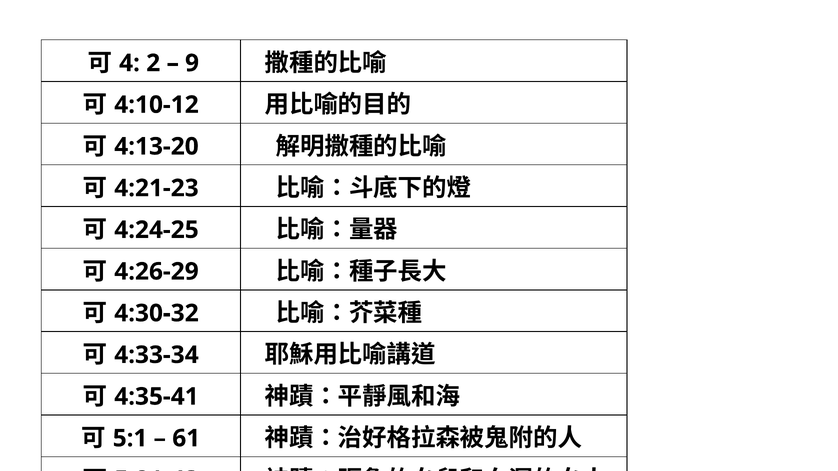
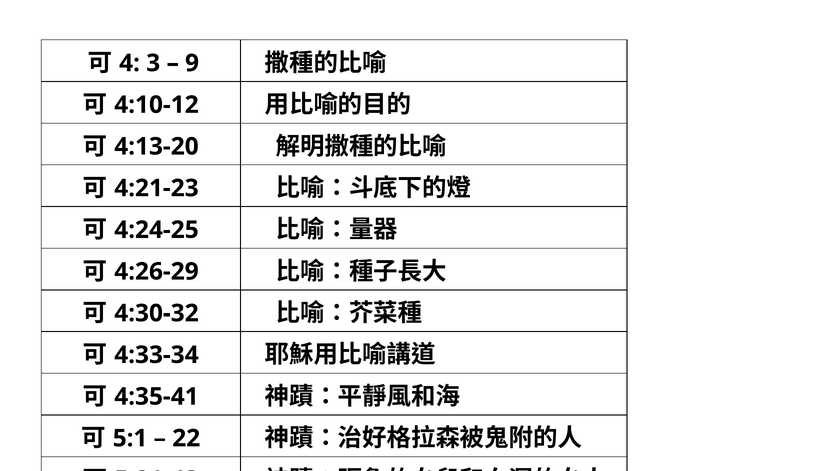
2: 2 -> 3
61: 61 -> 22
